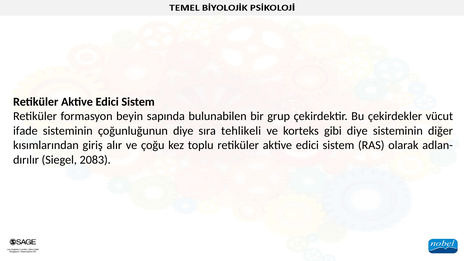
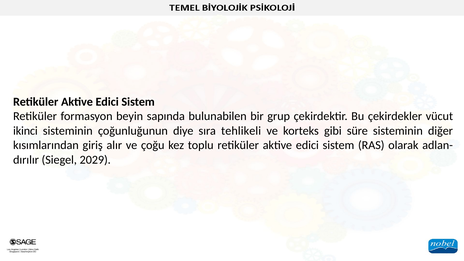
ifade: ifade -> ikinci
gibi diye: diye -> süre
2083: 2083 -> 2029
